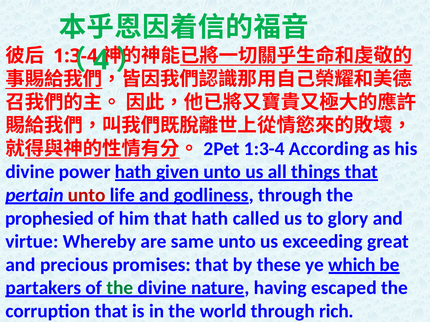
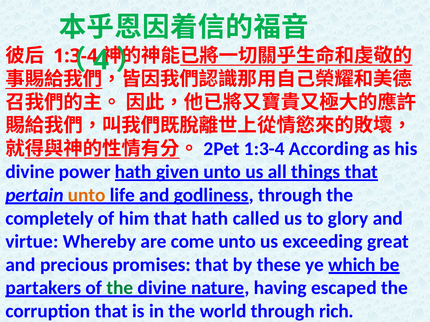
unto at (87, 195) colour: red -> orange
prophesied: prophesied -> completely
same: same -> come
